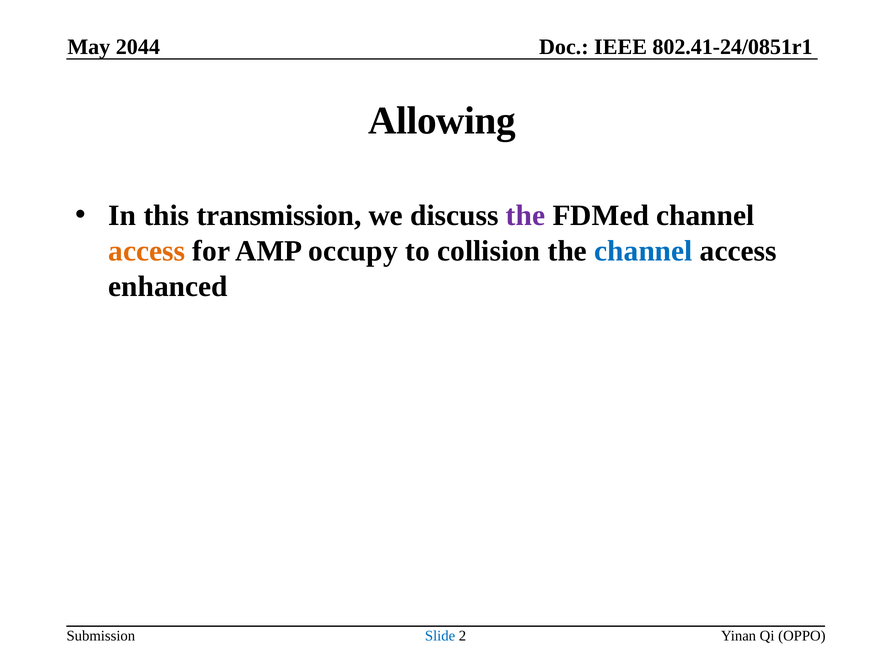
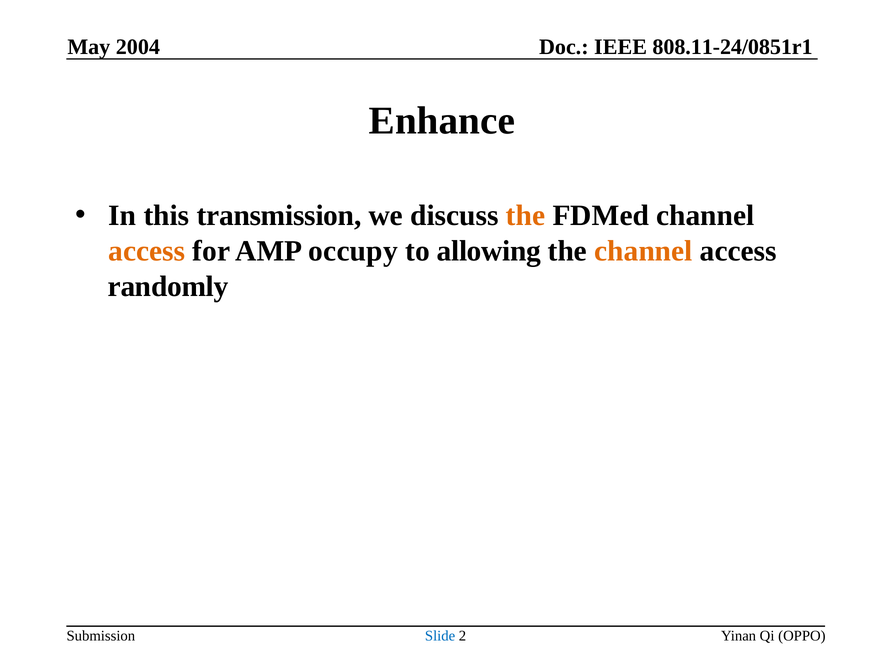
802.41-24/0851r1: 802.41-24/0851r1 -> 808.11-24/0851r1
2044: 2044 -> 2004
Allowing: Allowing -> Enhance
the at (526, 216) colour: purple -> orange
collision: collision -> allowing
channel at (643, 251) colour: blue -> orange
enhanced: enhanced -> randomly
